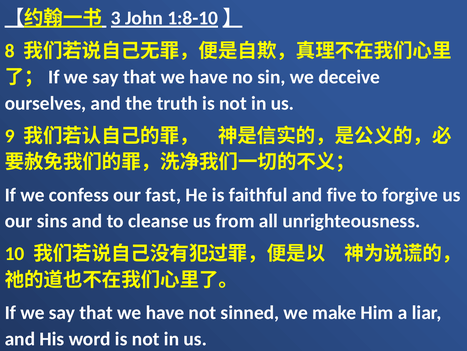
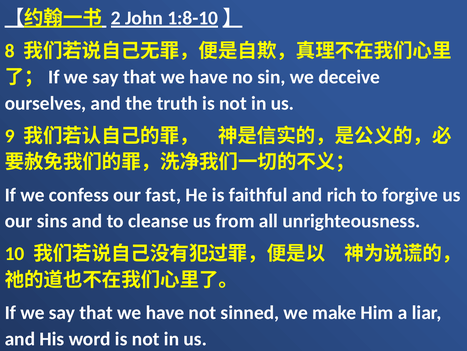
3: 3 -> 2
five: five -> rich
